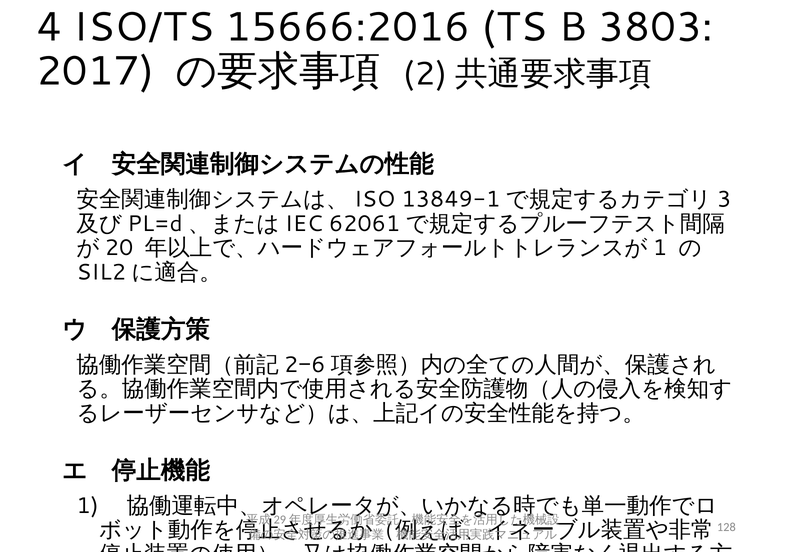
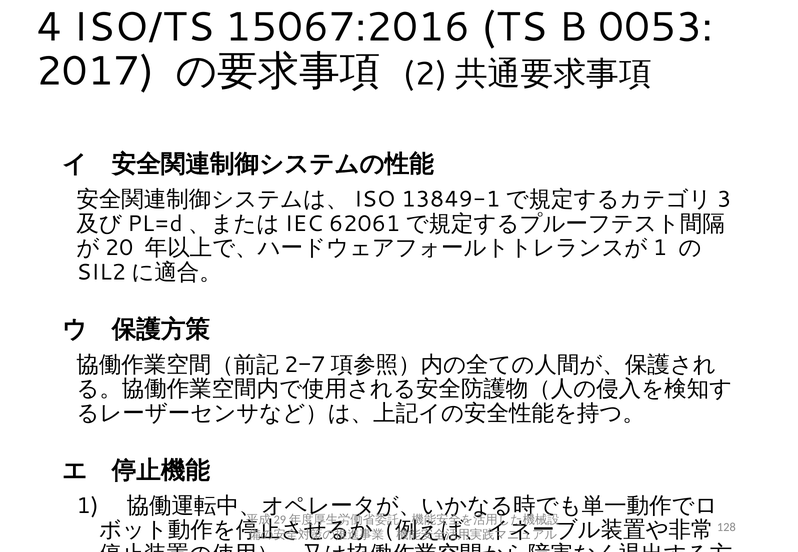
15666:2016: 15666:2016 -> 15067:2016
3803: 3803 -> 0053
6: 6 -> 7
